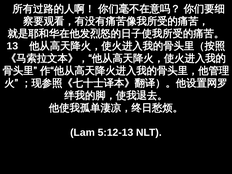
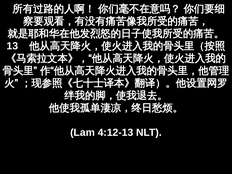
5:12-13: 5:12-13 -> 4:12-13
